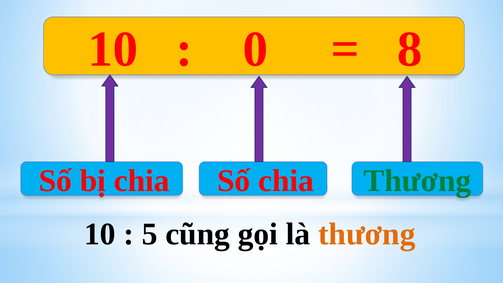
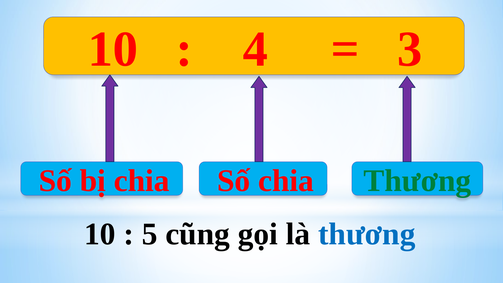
0: 0 -> 4
8: 8 -> 3
thương at (367, 234) colour: orange -> blue
